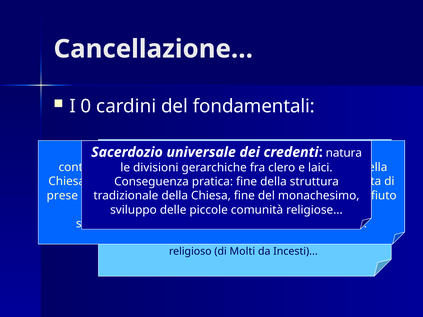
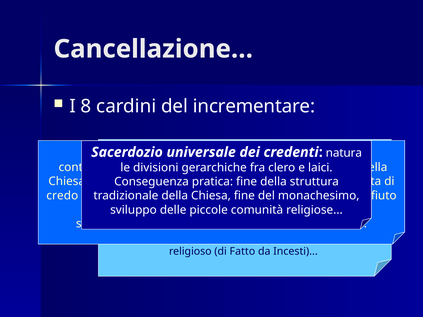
0: 0 -> 8
fondamentali: fondamentali -> incrementare
prese: prese -> credo
Molti: Molti -> Fatto
